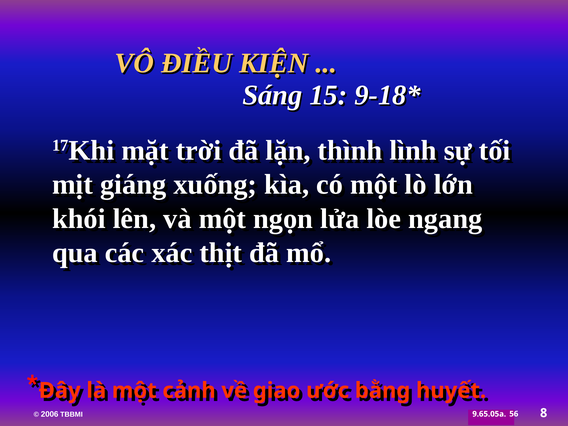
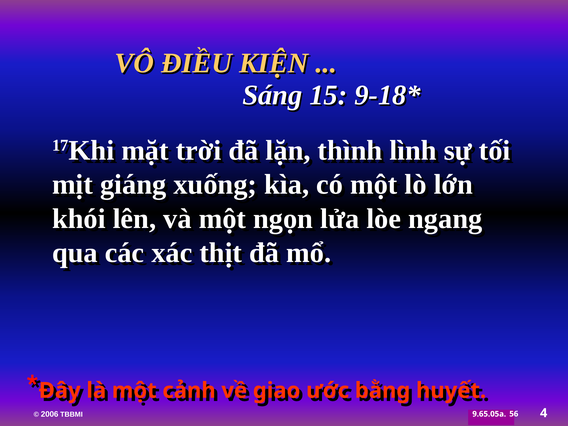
8: 8 -> 4
